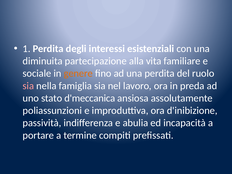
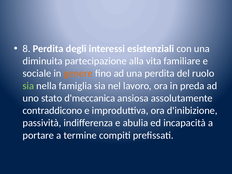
1: 1 -> 8
sia at (28, 86) colour: pink -> light green
poliassunzioni: poliassunzioni -> contraddicono
